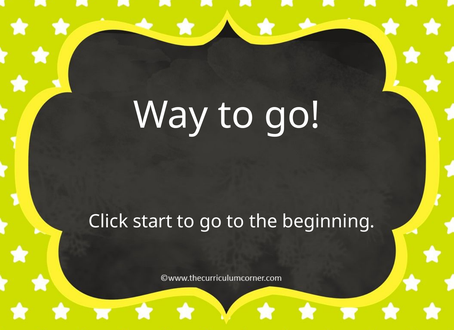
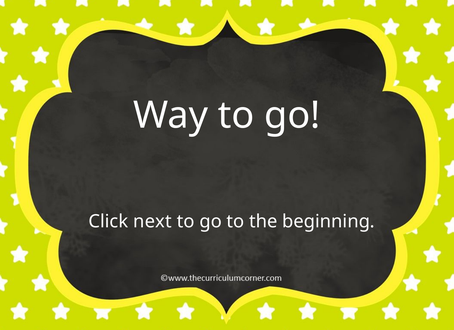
start: start -> next
